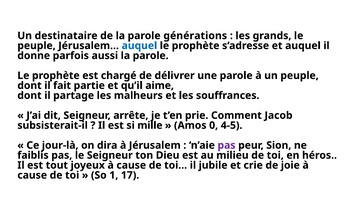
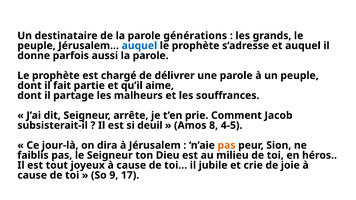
mille: mille -> deuil
0: 0 -> 8
pas at (227, 145) colour: purple -> orange
1: 1 -> 9
